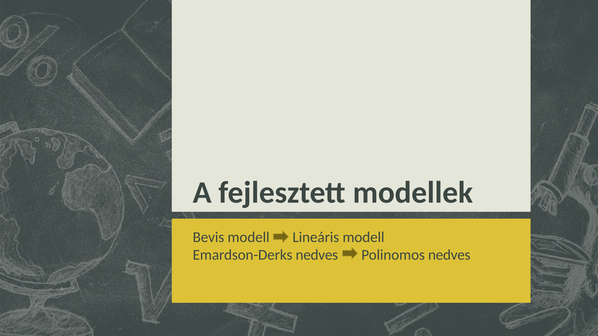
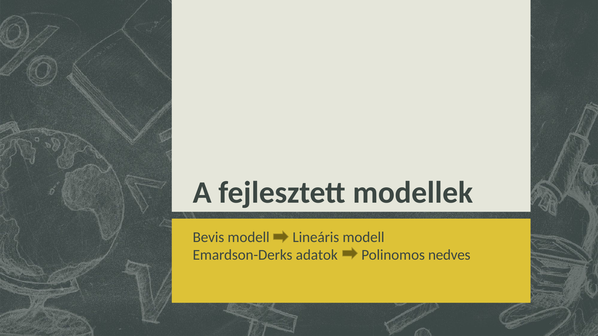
Emardson-Derks nedves: nedves -> adatok
